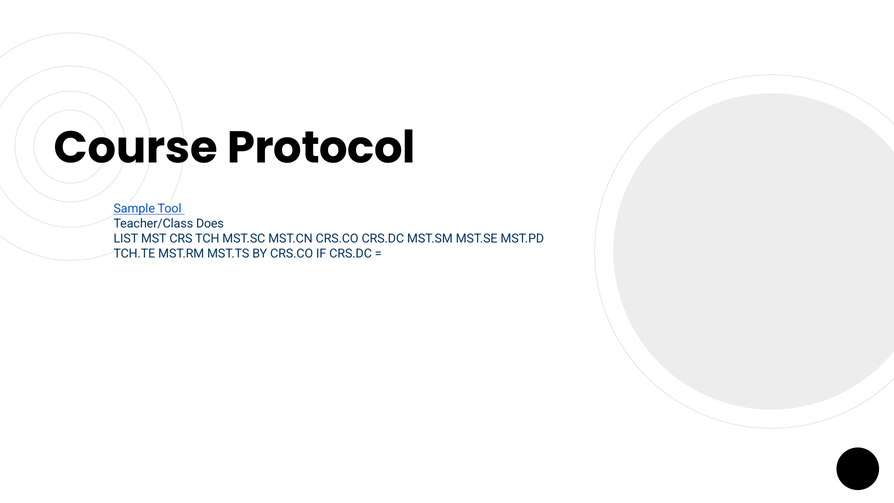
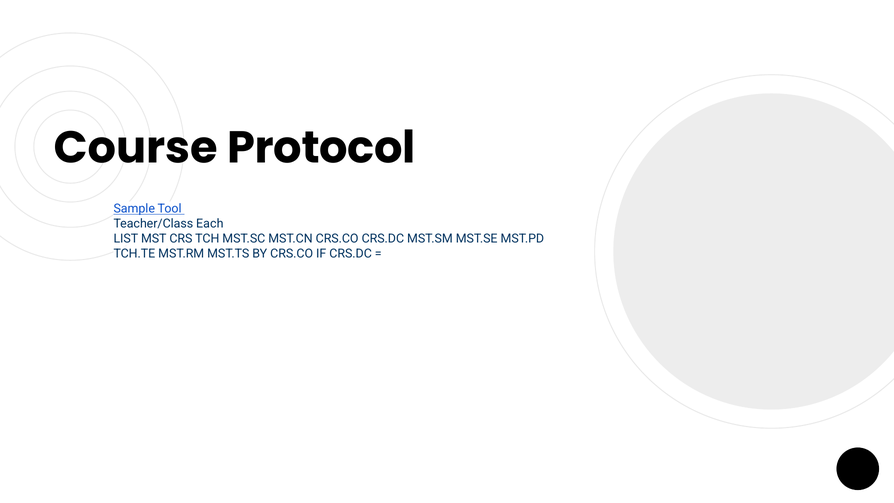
Does: Does -> Each
